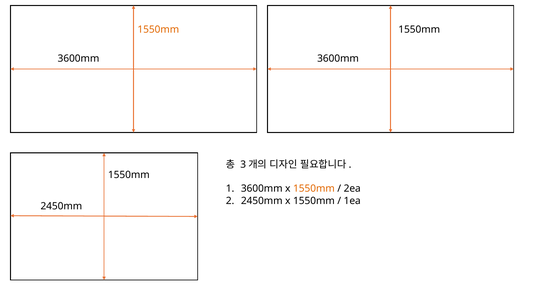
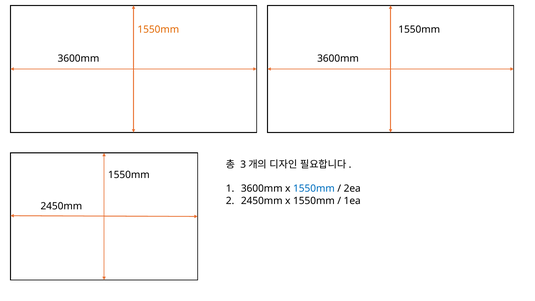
1550mm at (314, 189) colour: orange -> blue
